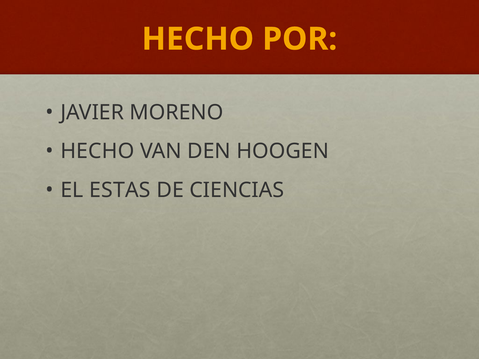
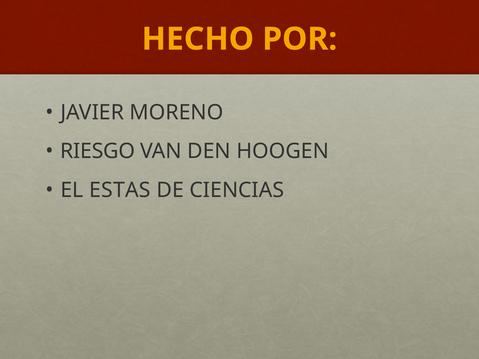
HECHO at (97, 151): HECHO -> RIESGO
